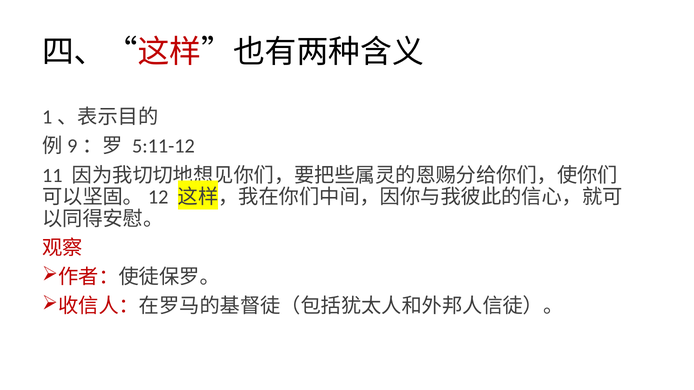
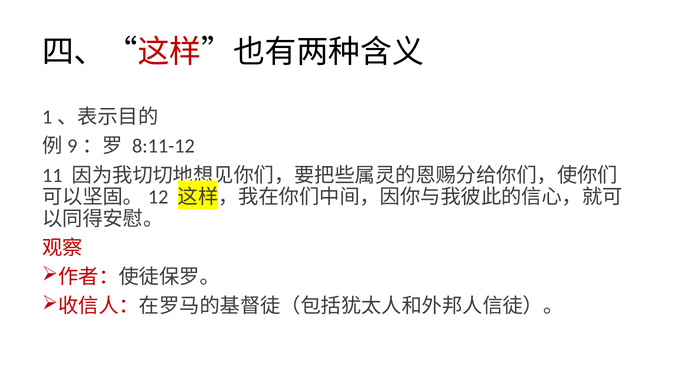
5:11-12: 5:11-12 -> 8:11-12
